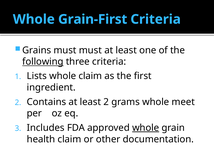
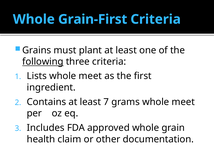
must must: must -> plant
Lists whole claim: claim -> meet
least 2: 2 -> 7
whole at (146, 127) underline: present -> none
